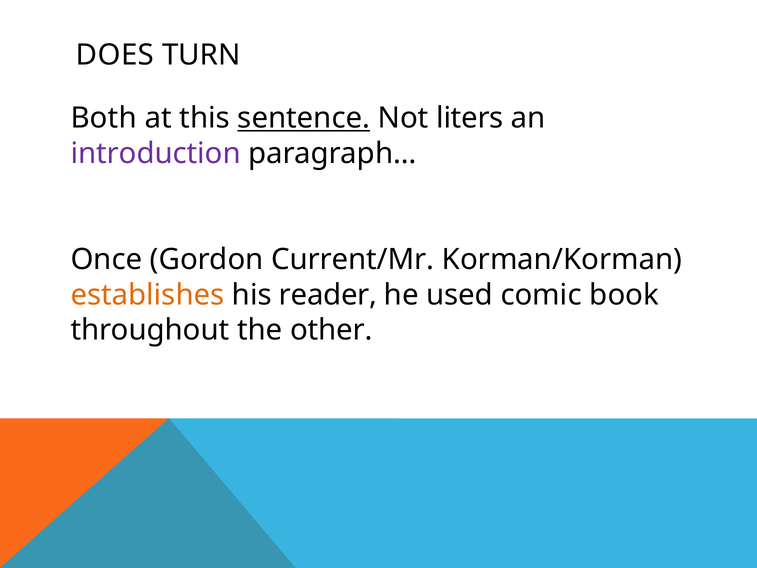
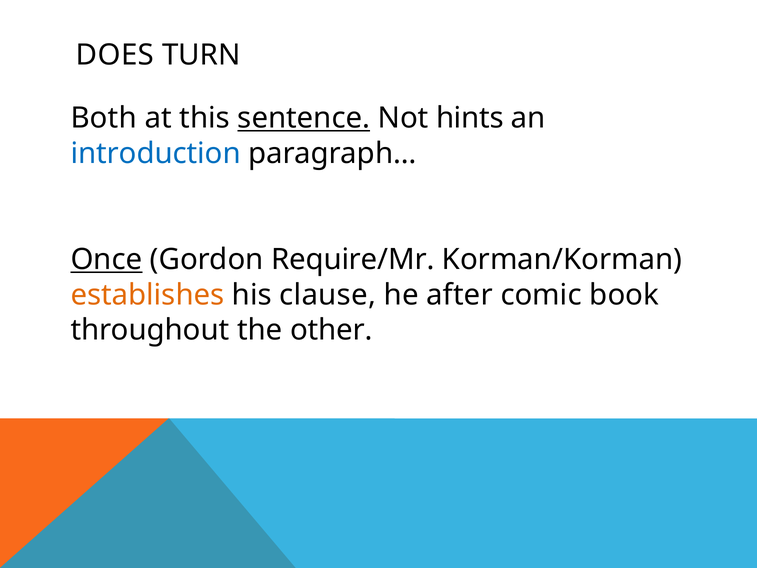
liters: liters -> hints
introduction colour: purple -> blue
Once underline: none -> present
Current/Mr: Current/Mr -> Require/Mr
reader: reader -> clause
used: used -> after
